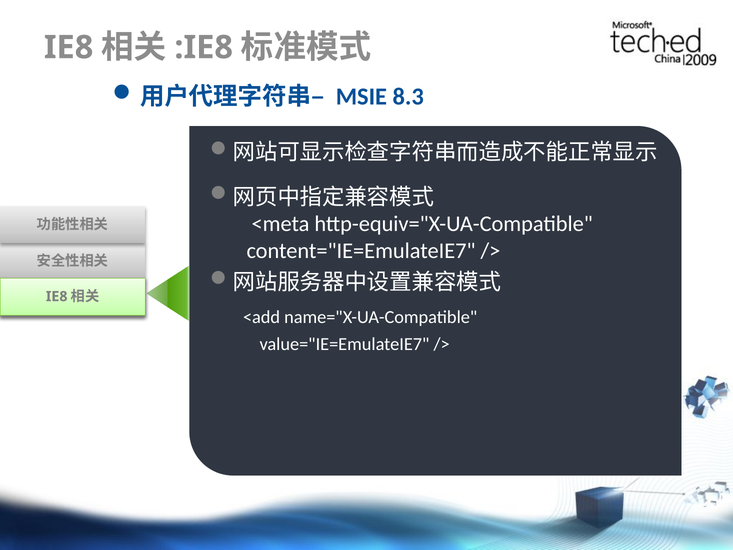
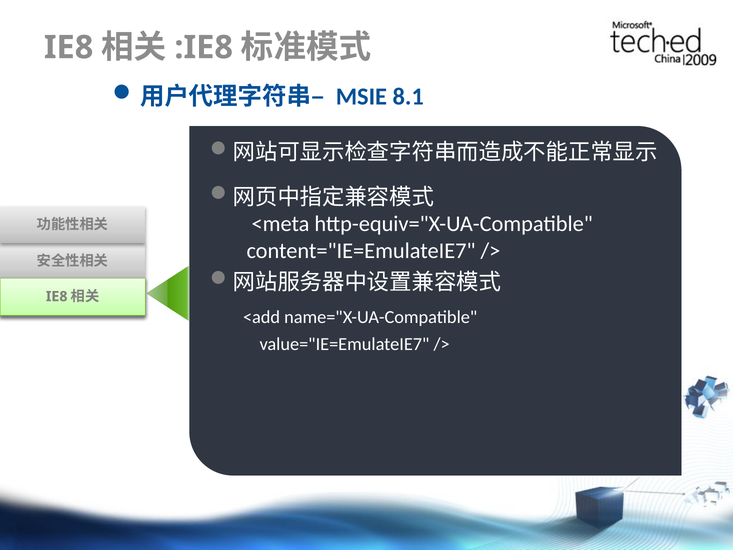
8.3: 8.3 -> 8.1
